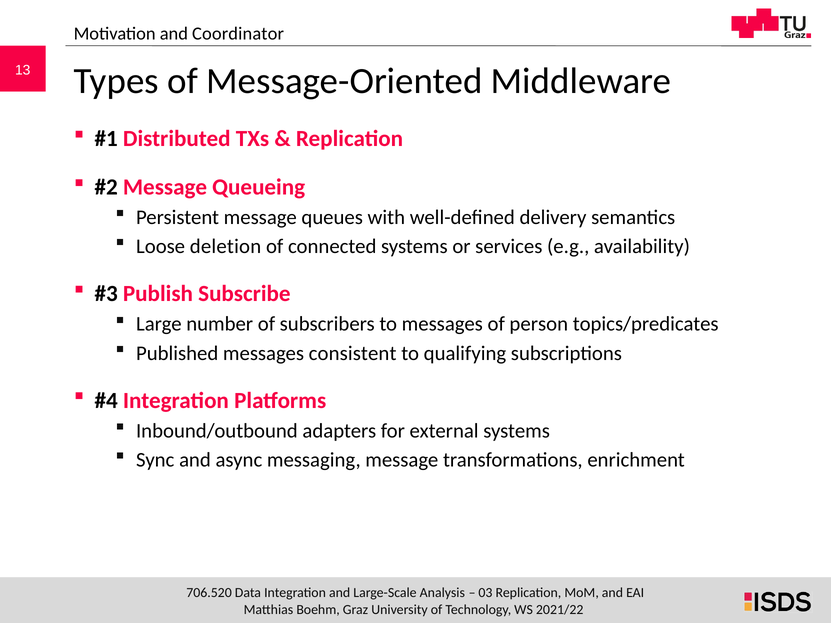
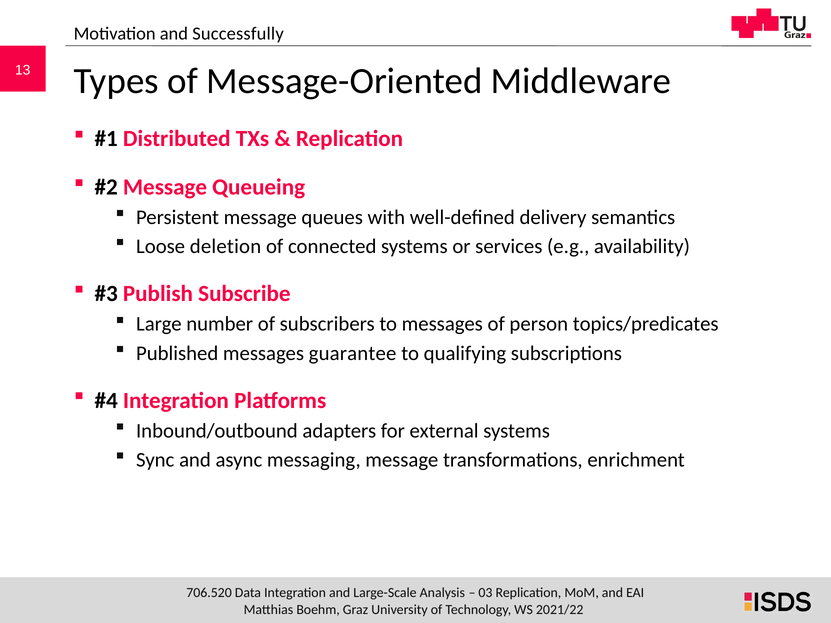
Coordinator: Coordinator -> Successfully
consistent: consistent -> guarantee
